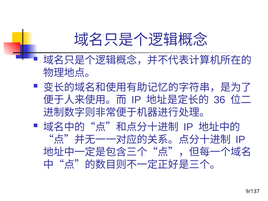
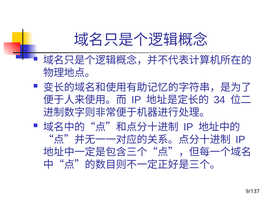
36: 36 -> 34
